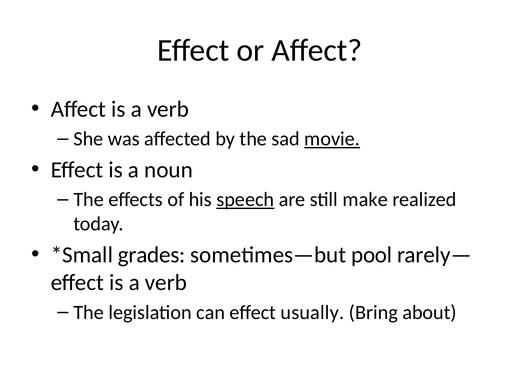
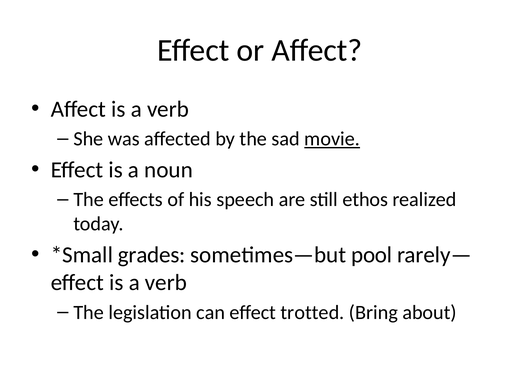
speech underline: present -> none
make: make -> ethos
usually: usually -> trotted
